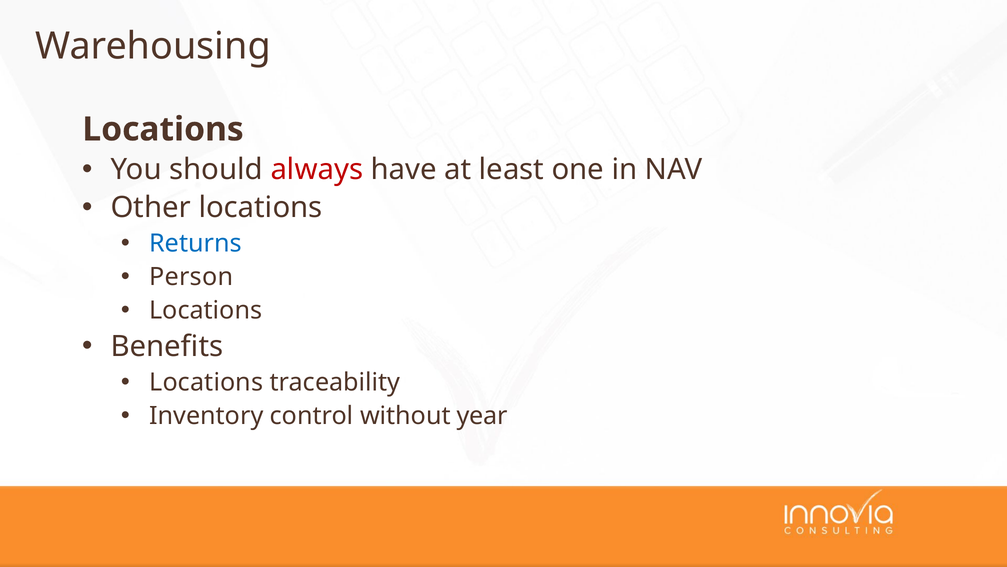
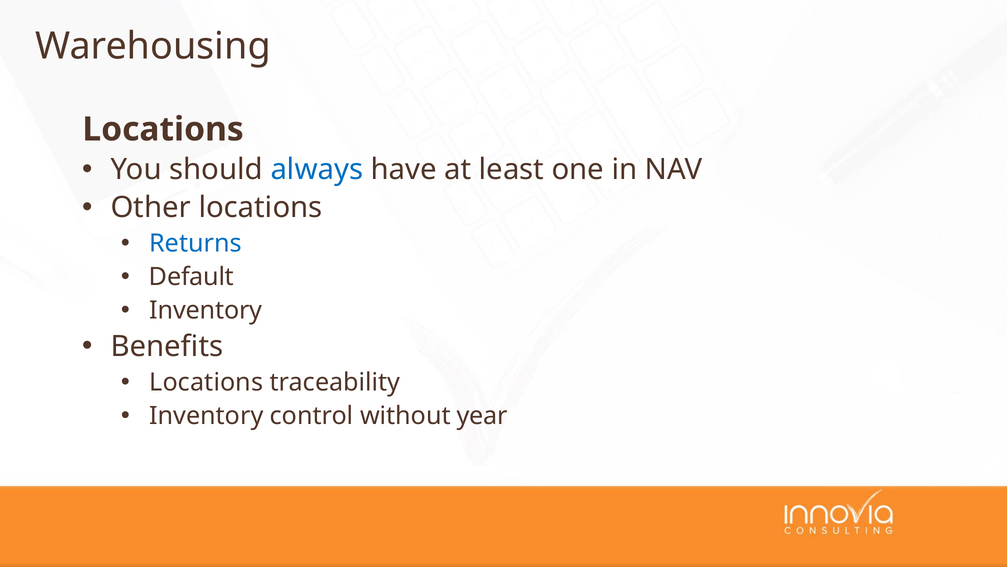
always colour: red -> blue
Person: Person -> Default
Locations at (206, 310): Locations -> Inventory
